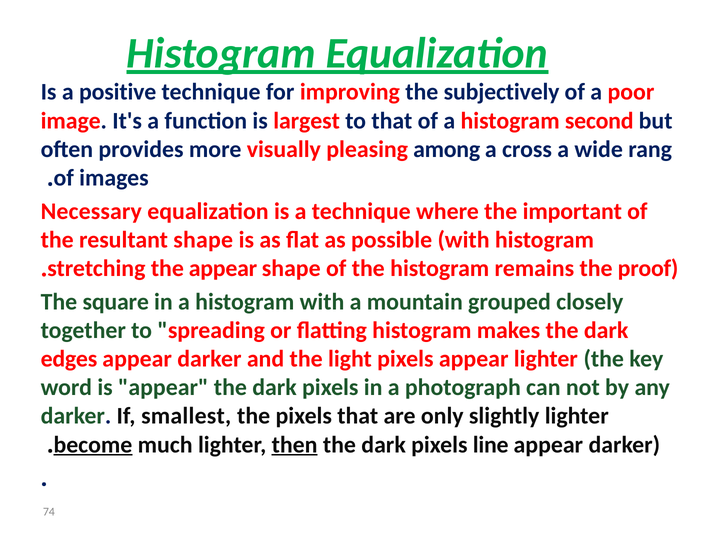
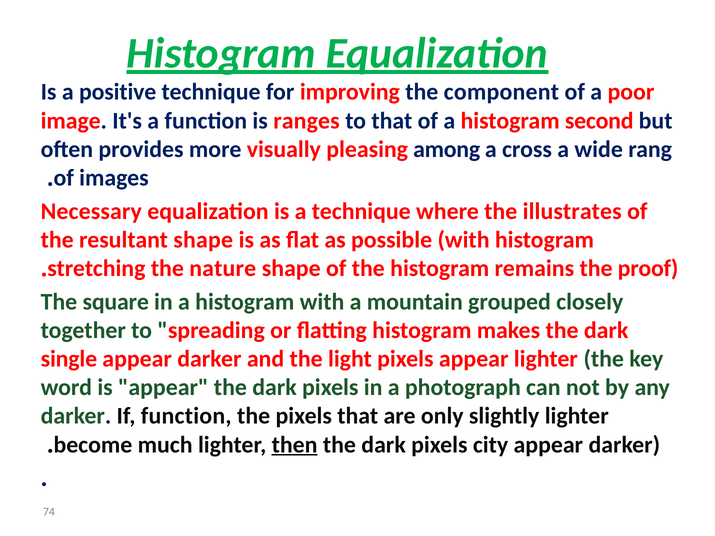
subjectively: subjectively -> component
largest: largest -> ranges
important: important -> illustrates
the appear: appear -> nature
edges: edges -> single
If smallest: smallest -> function
become underline: present -> none
line: line -> city
